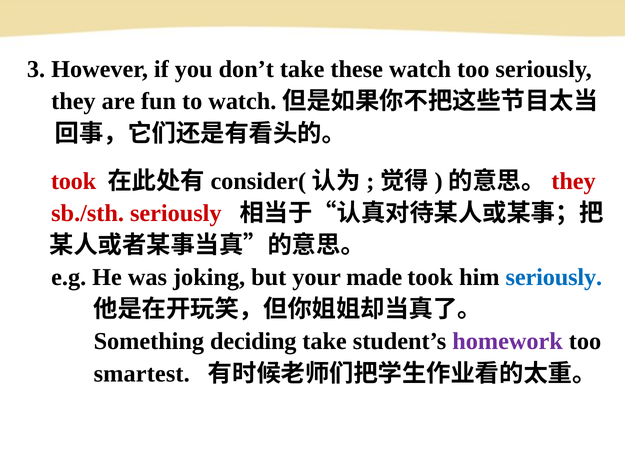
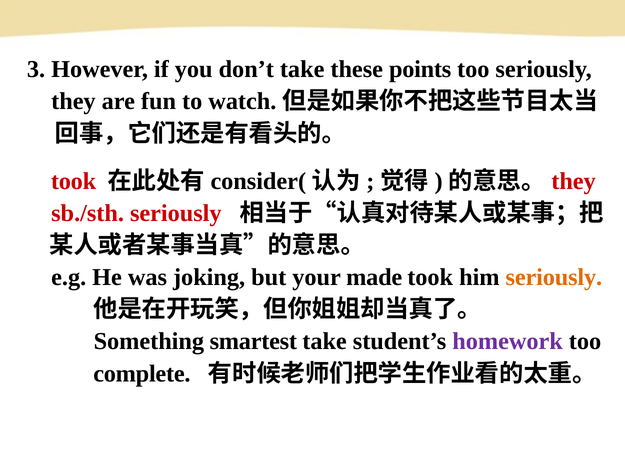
these watch: watch -> points
seriously at (554, 278) colour: blue -> orange
deciding: deciding -> smartest
smartest: smartest -> complete
